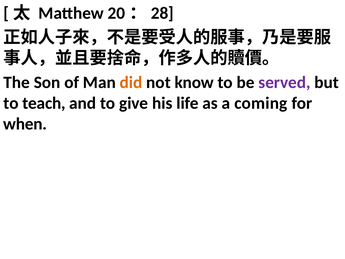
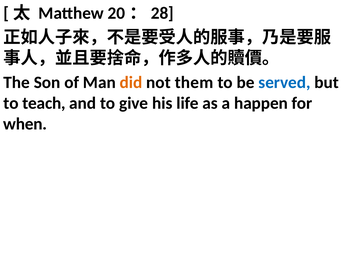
know: know -> them
served colour: purple -> blue
coming: coming -> happen
